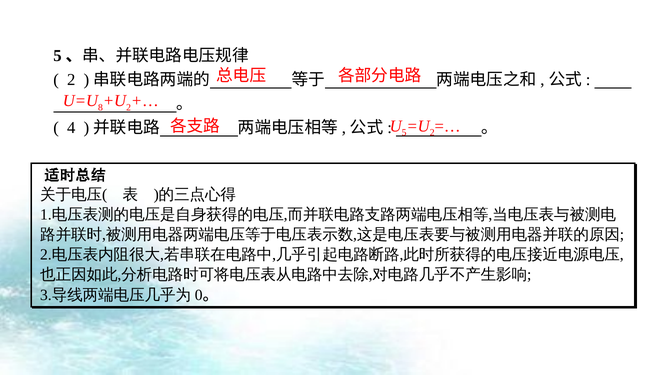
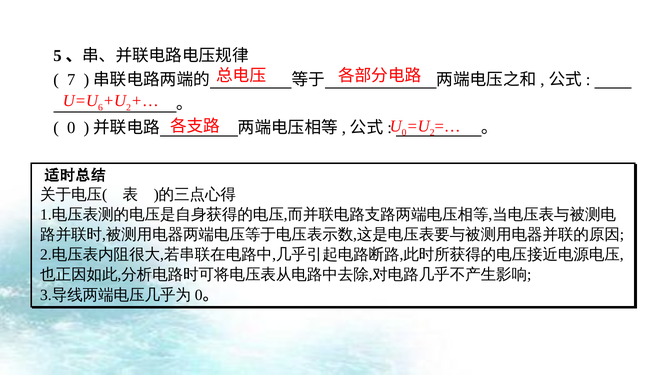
2 at (71, 80): 2 -> 7
8: 8 -> 6
5 at (404, 132): 5 -> 0
4 at (71, 128): 4 -> 0
